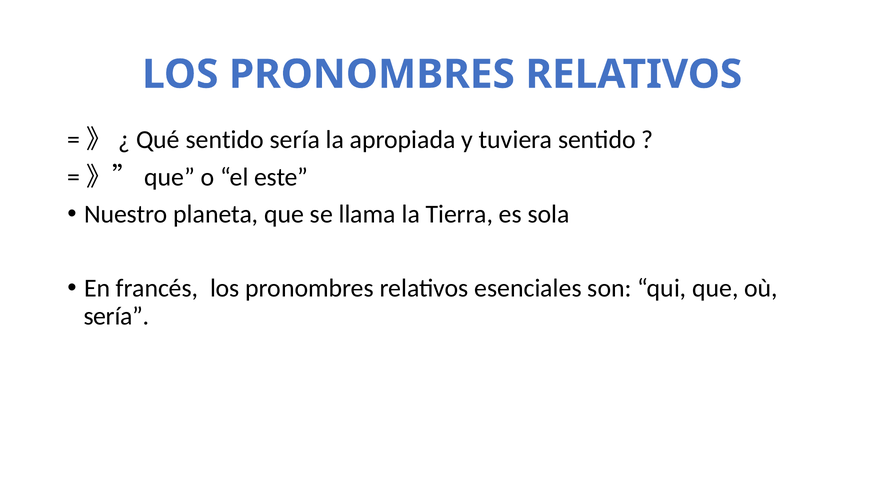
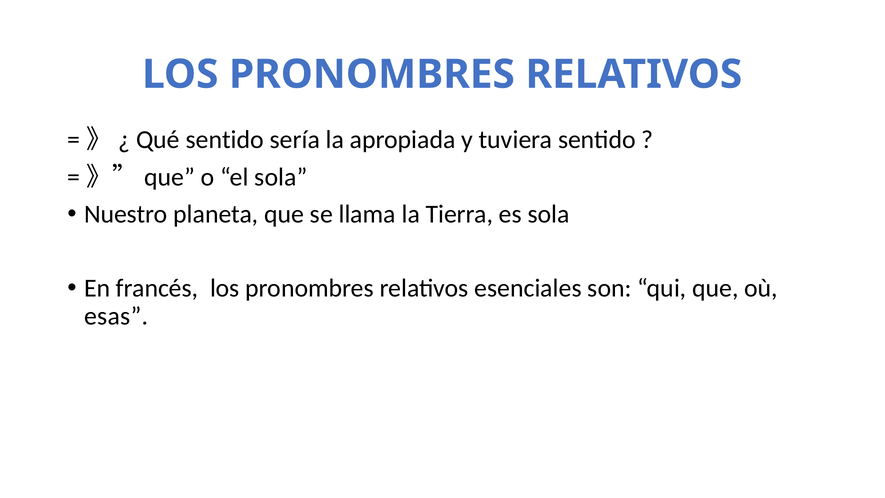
el este: este -> sola
sería at (117, 316): sería -> esas
